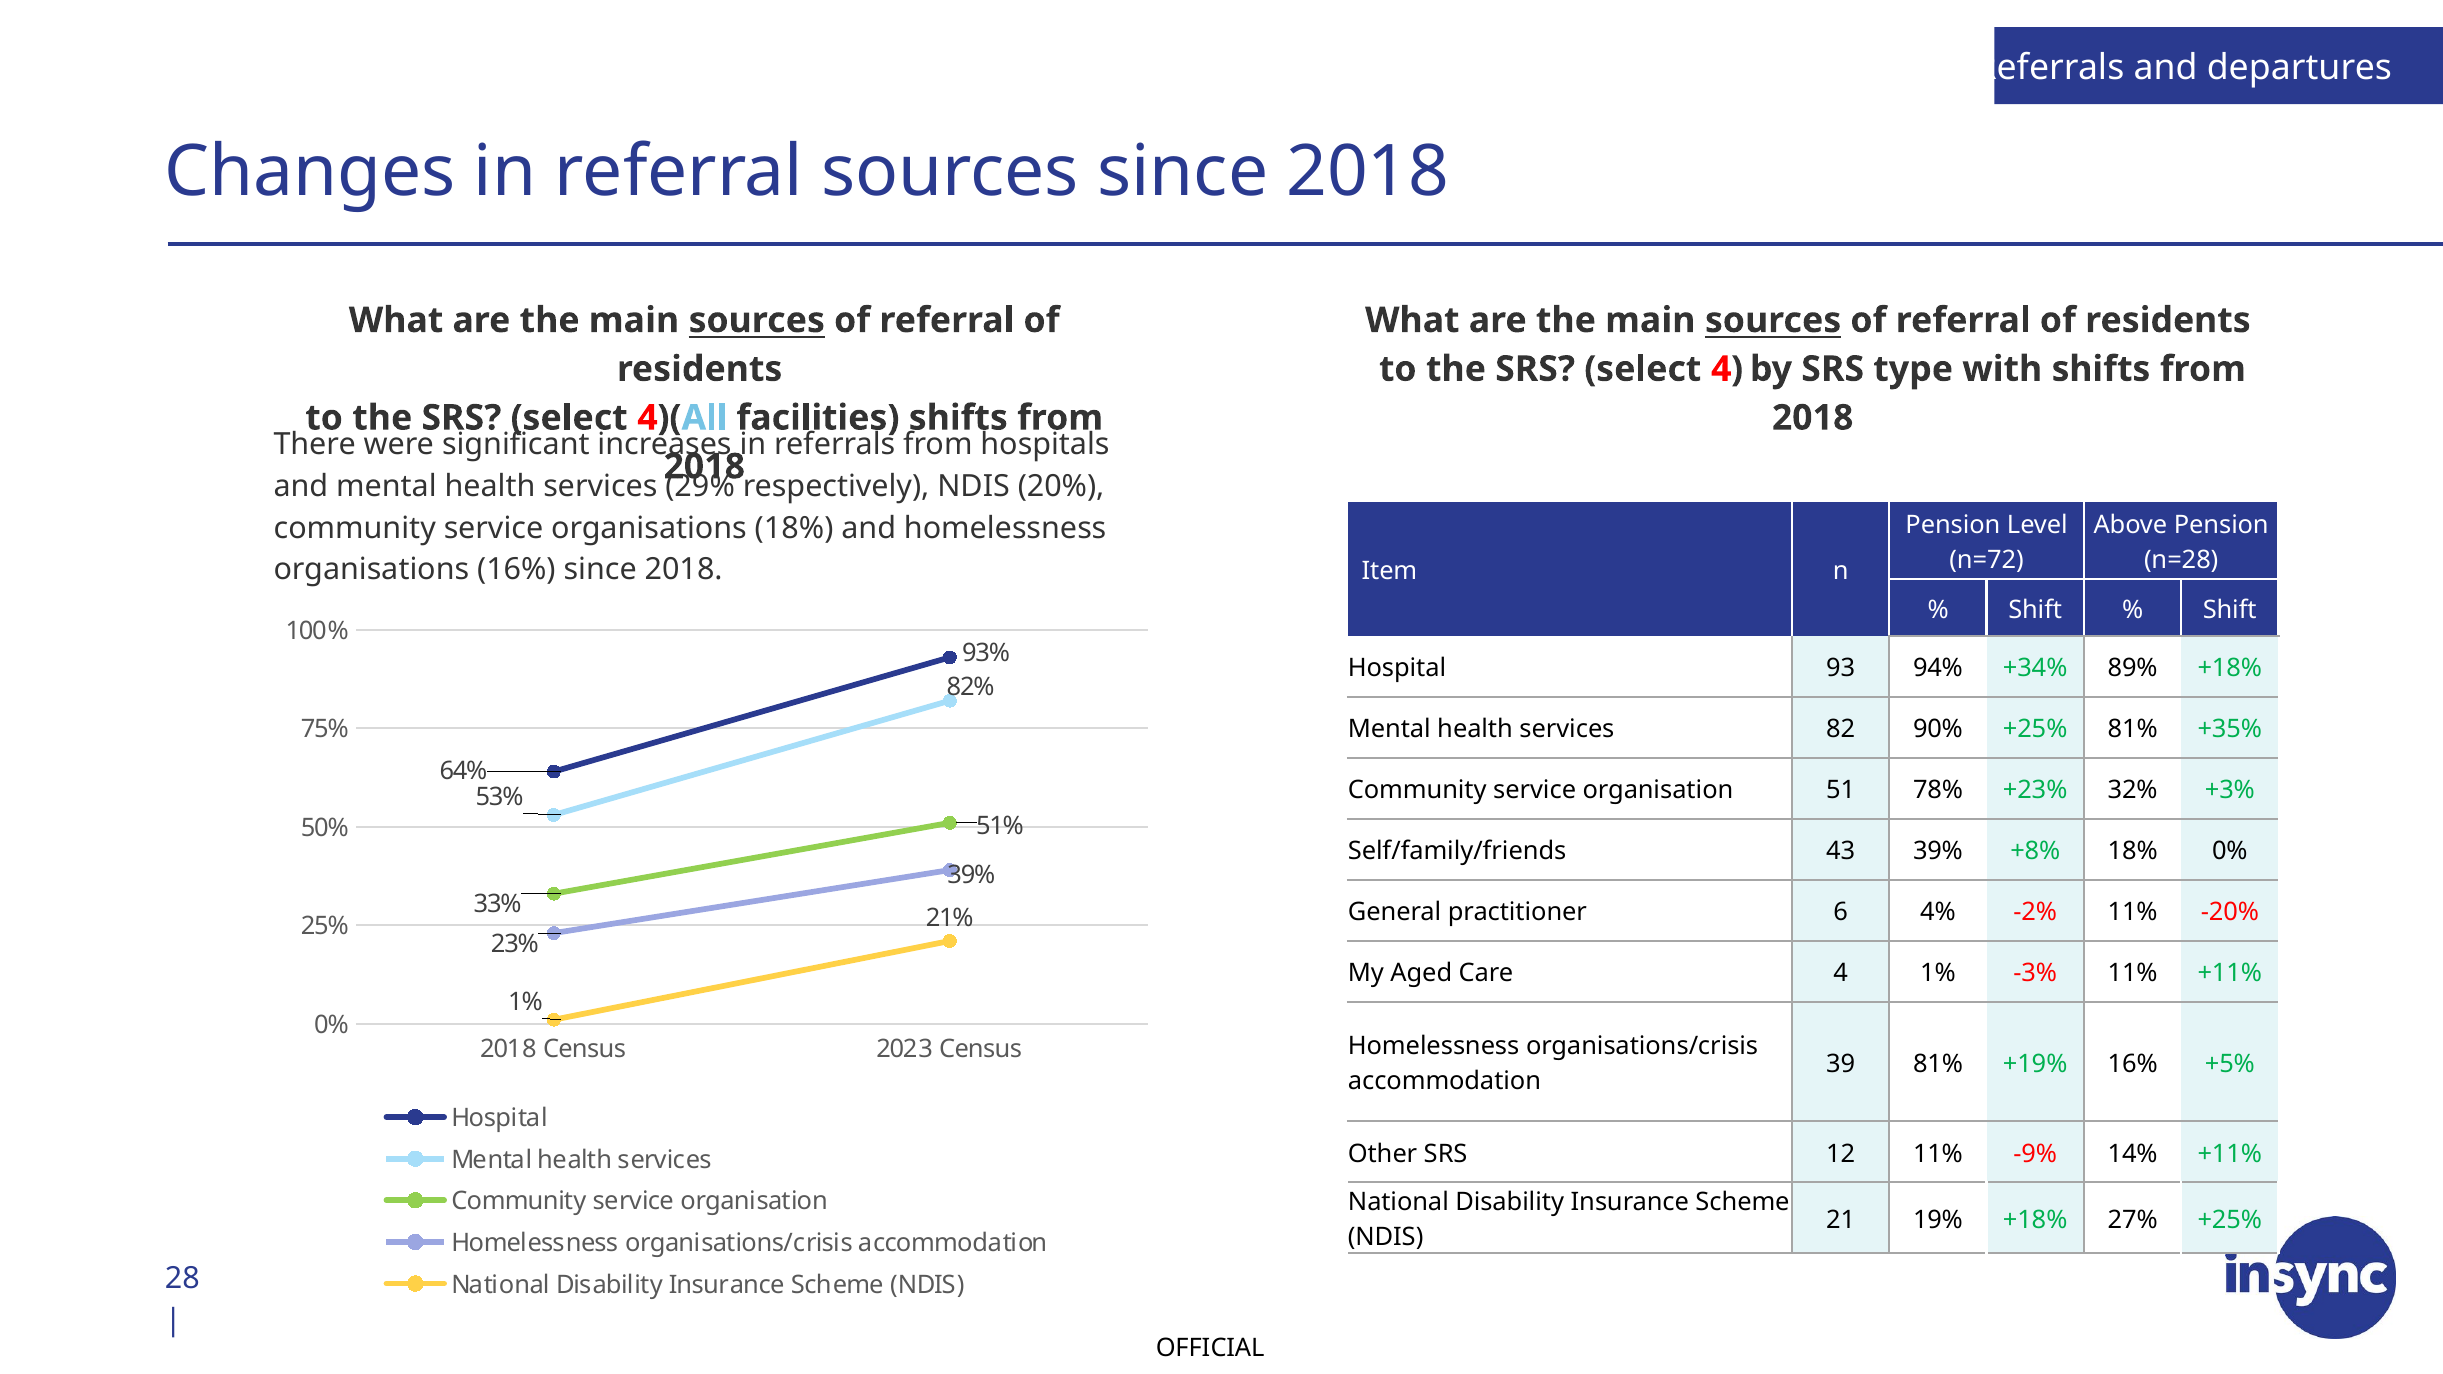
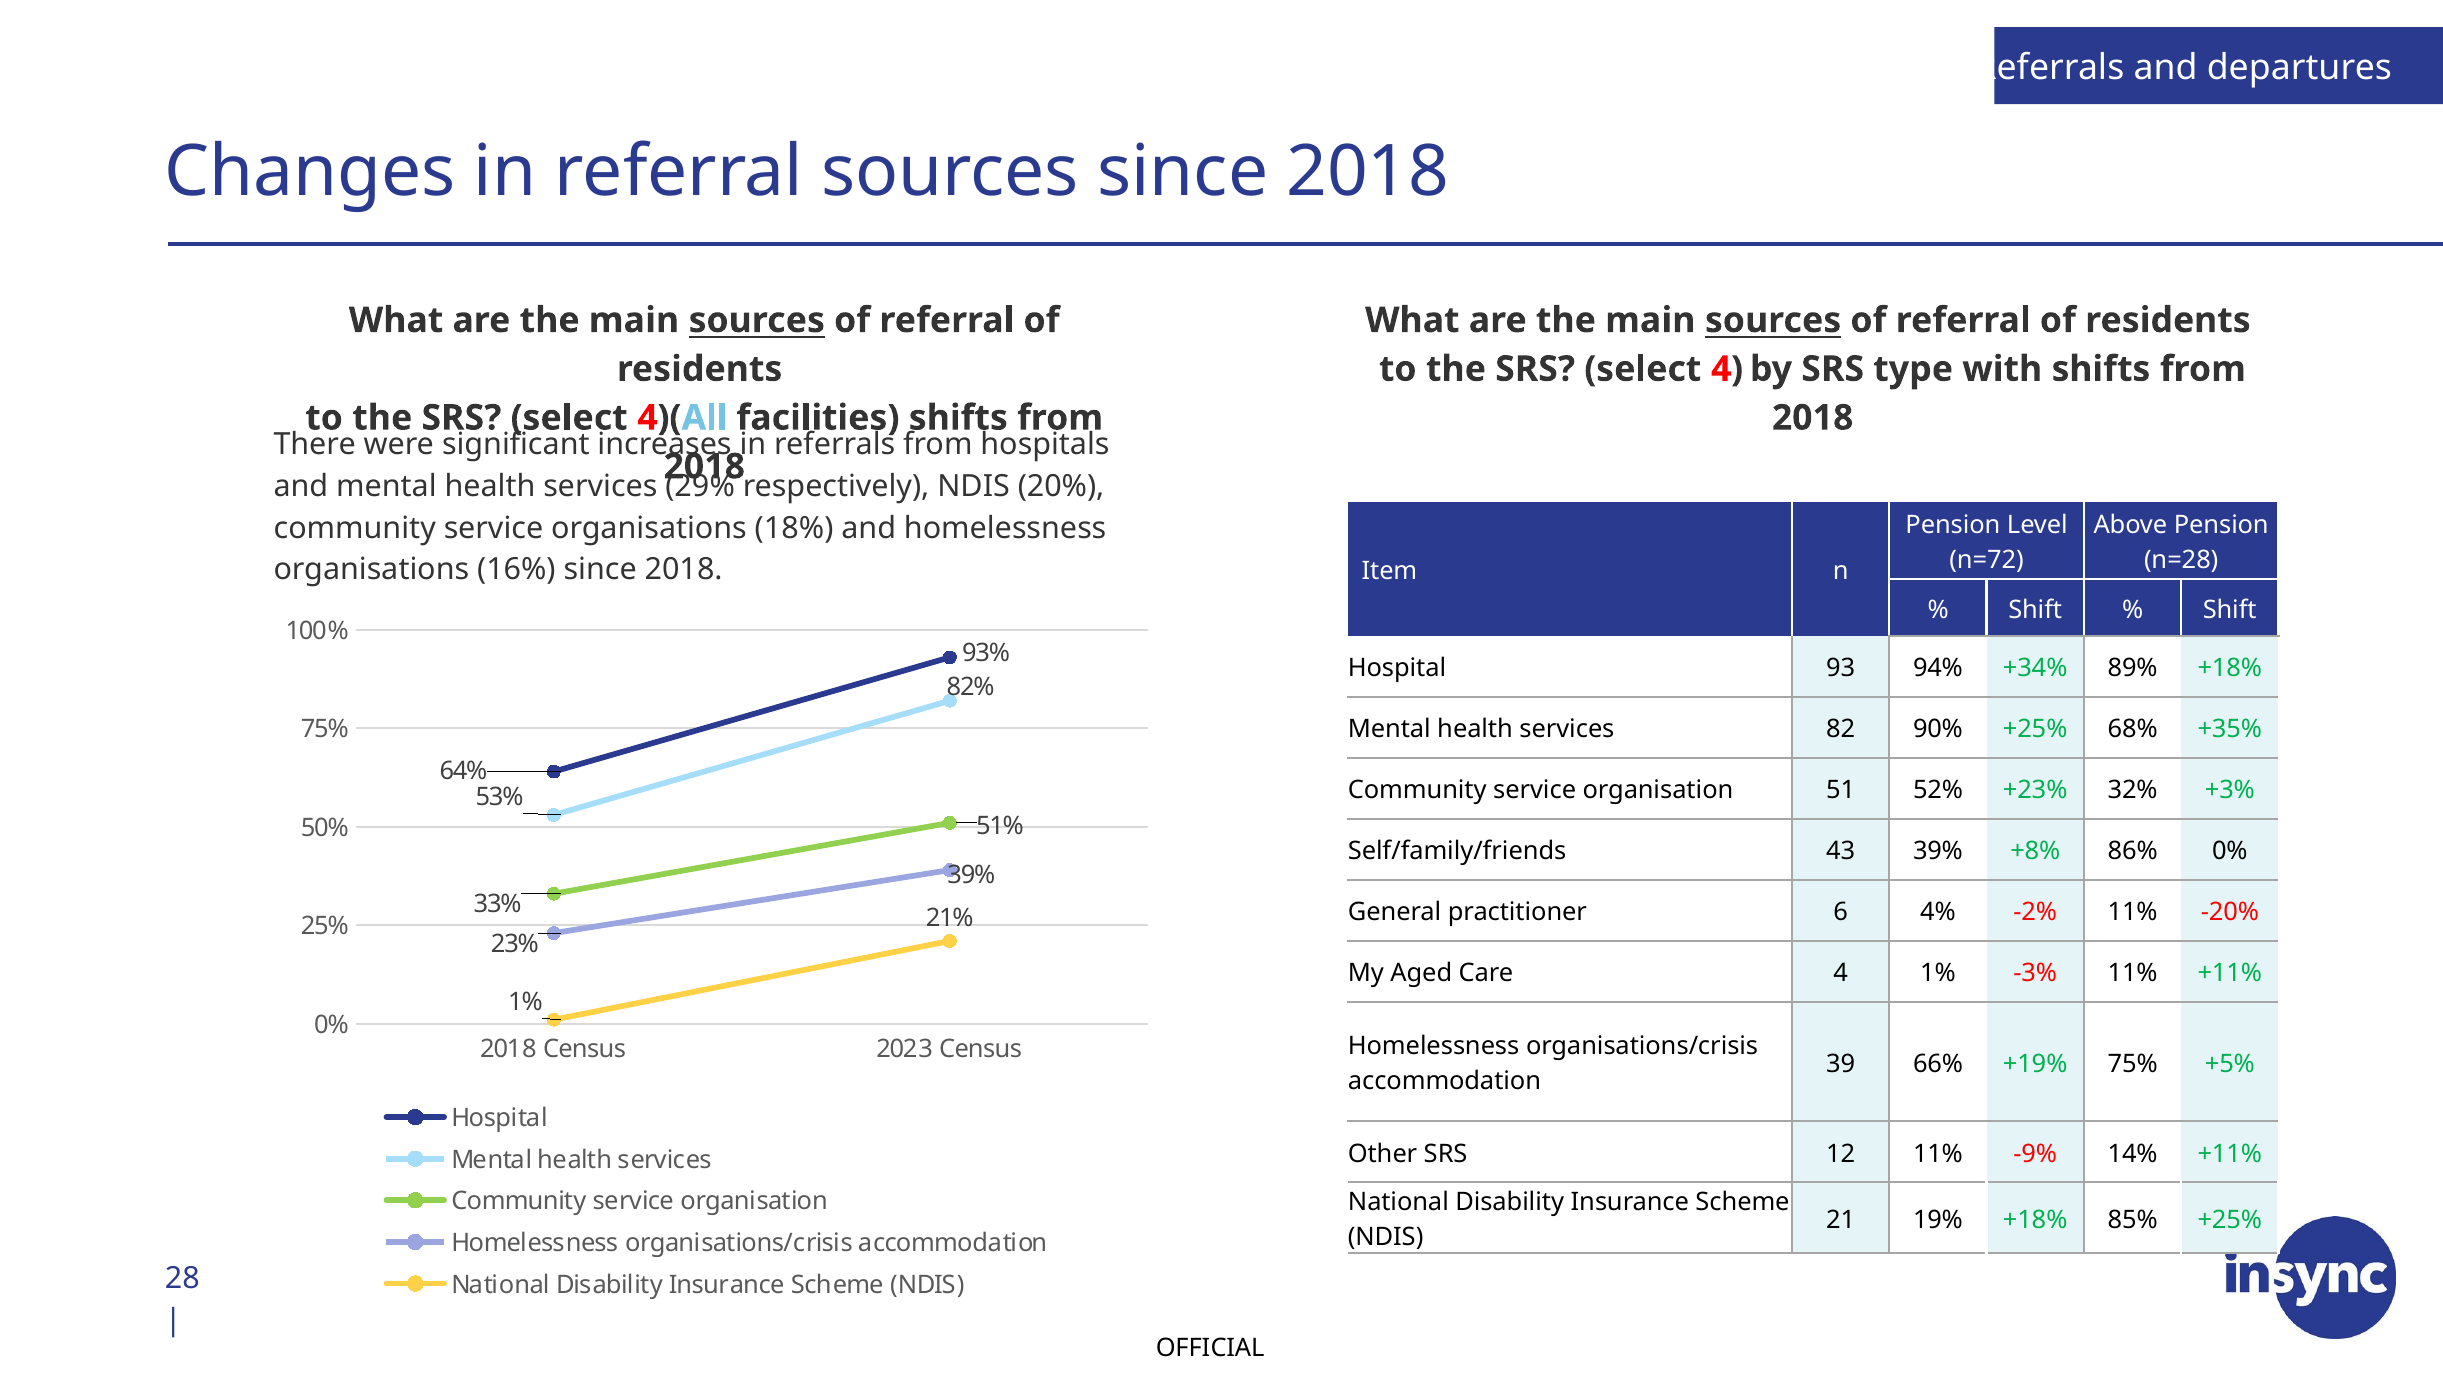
+25% 81%: 81% -> 68%
78%: 78% -> 52%
+8% 18%: 18% -> 86%
39 81%: 81% -> 66%
+19% 16%: 16% -> 75%
27%: 27% -> 85%
